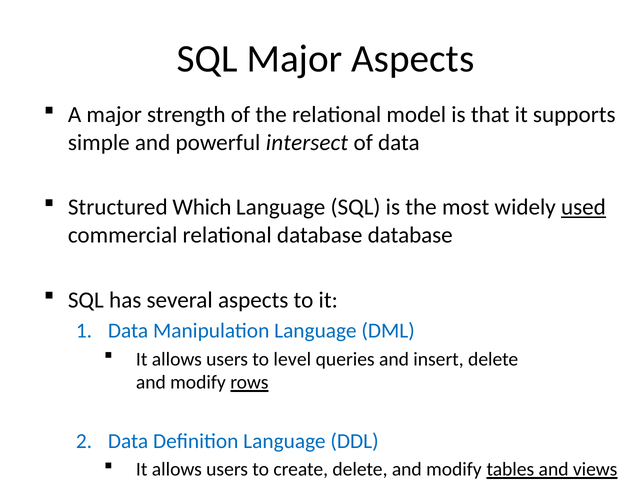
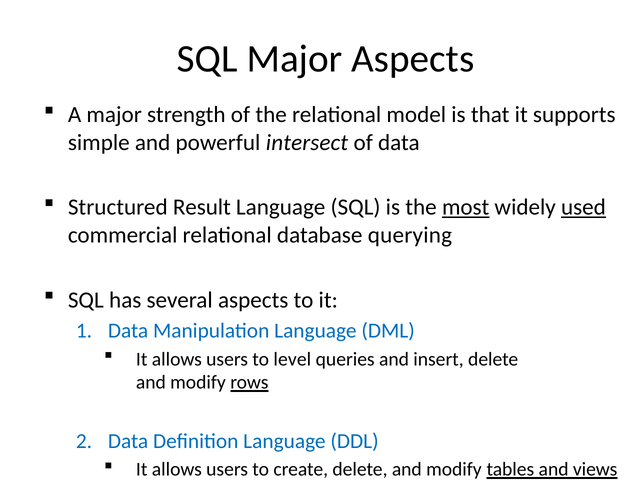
Which: Which -> Result
most underline: none -> present
database database: database -> querying
